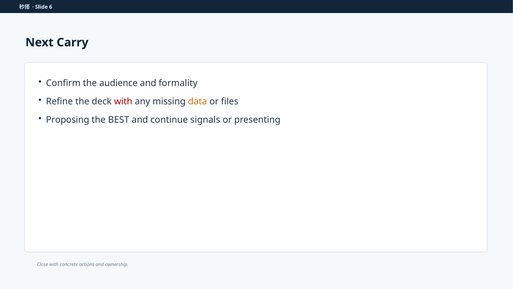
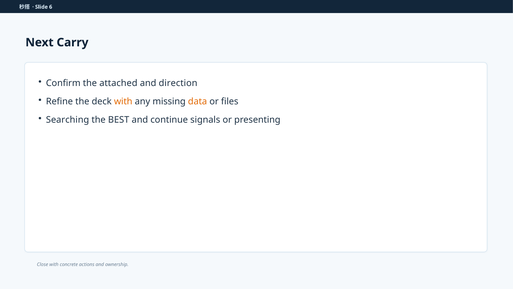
audience: audience -> attached
formality: formality -> direction
with at (123, 101) colour: red -> orange
Proposing: Proposing -> Searching
